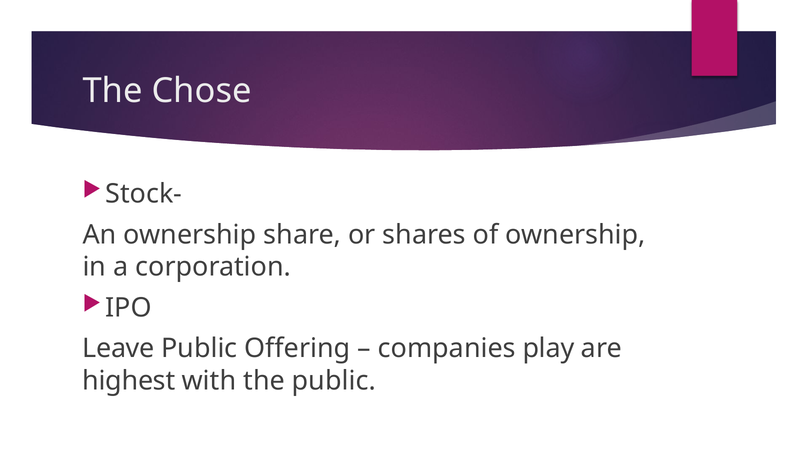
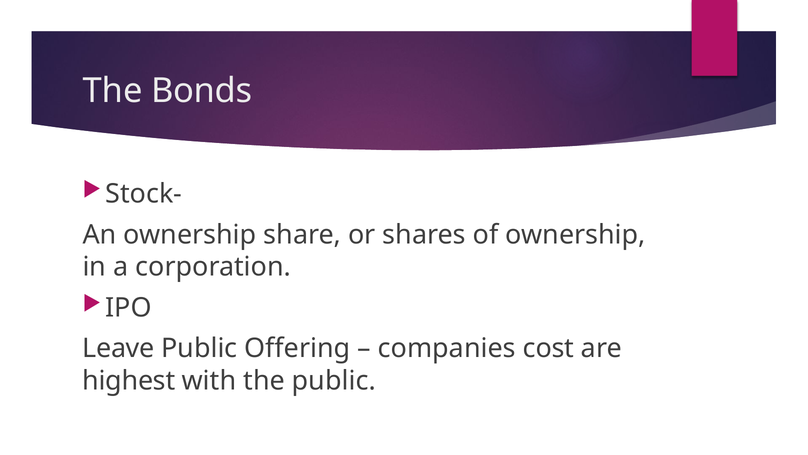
Chose: Chose -> Bonds
play: play -> cost
